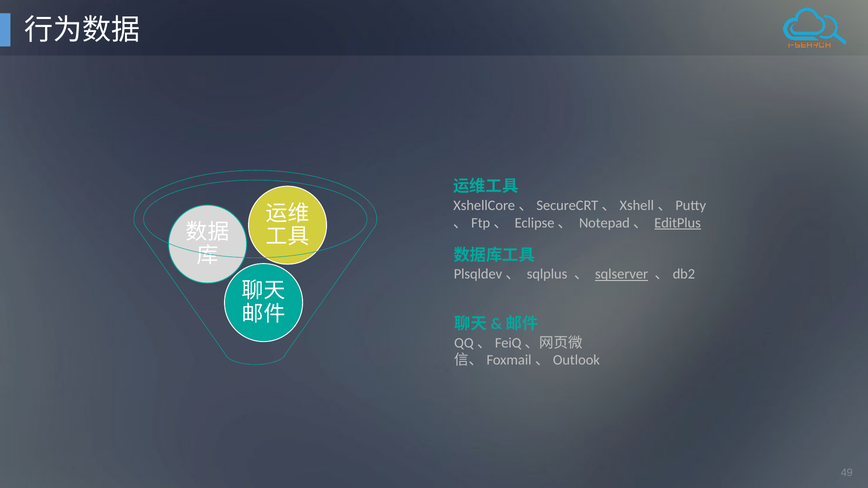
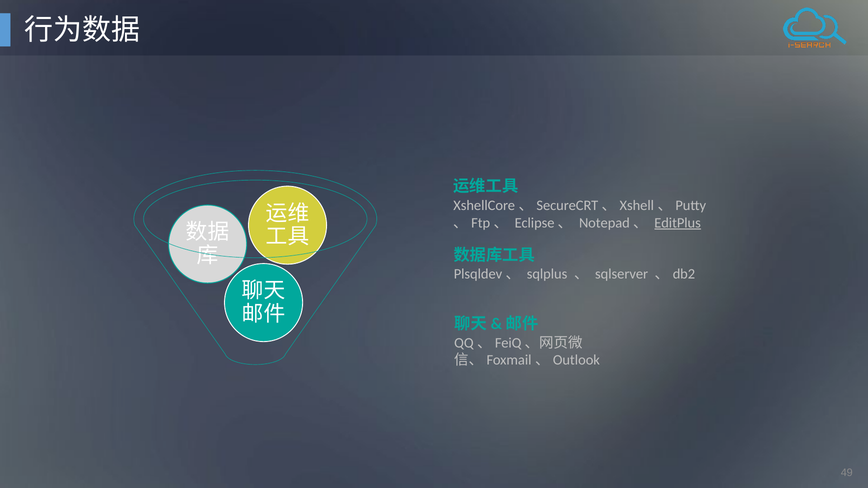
sqlserver underline: present -> none
